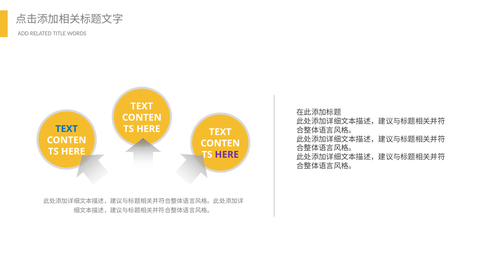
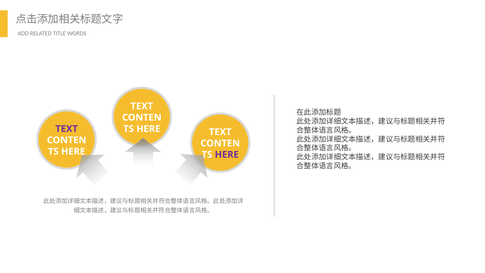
TEXT at (67, 129) colour: blue -> purple
